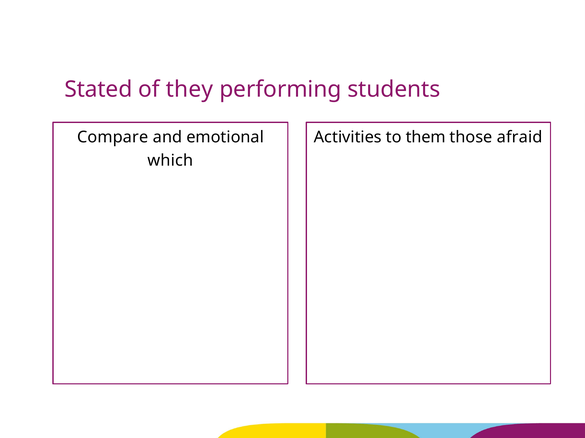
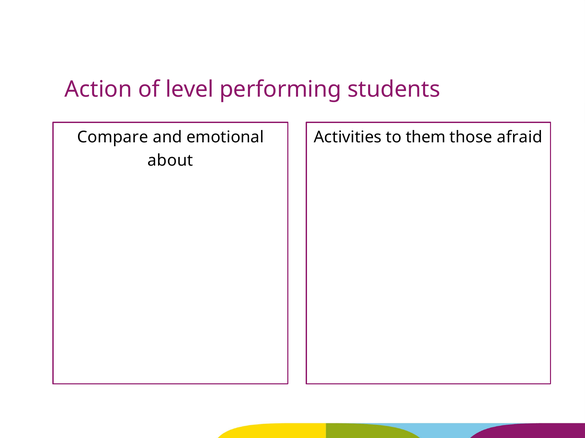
Stated: Stated -> Action
they: they -> level
which: which -> about
